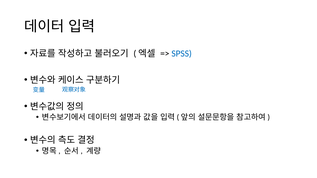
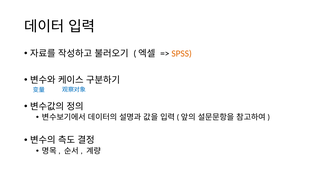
SPSS colour: blue -> orange
